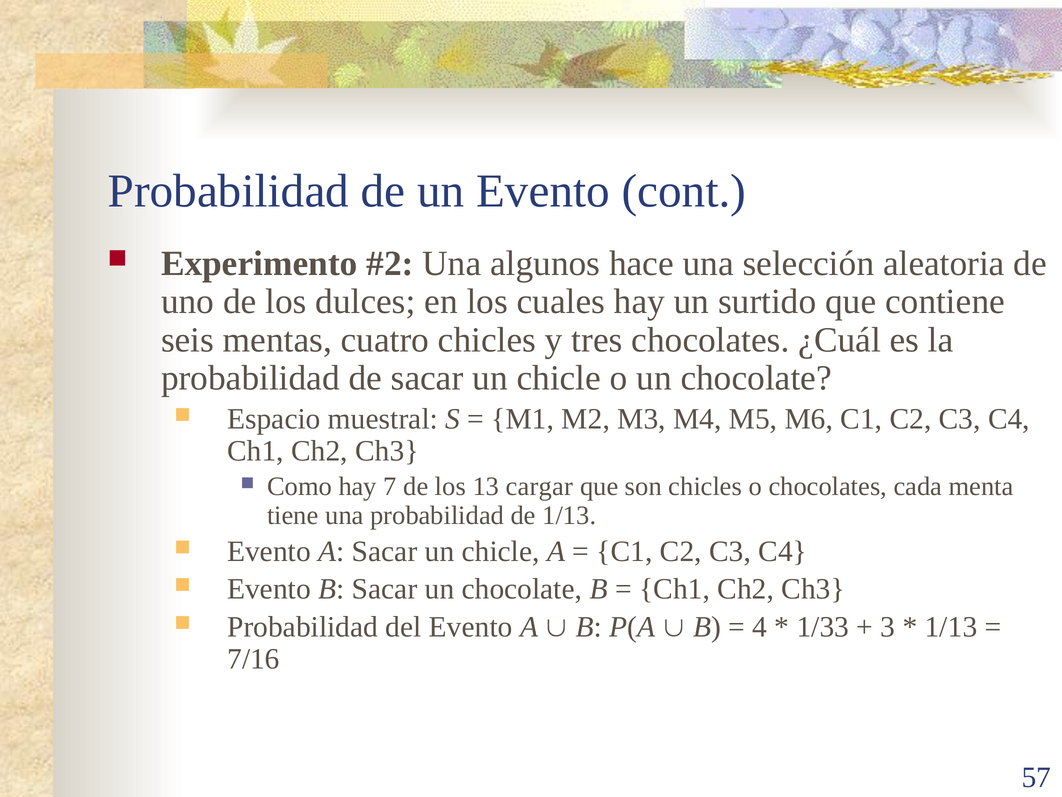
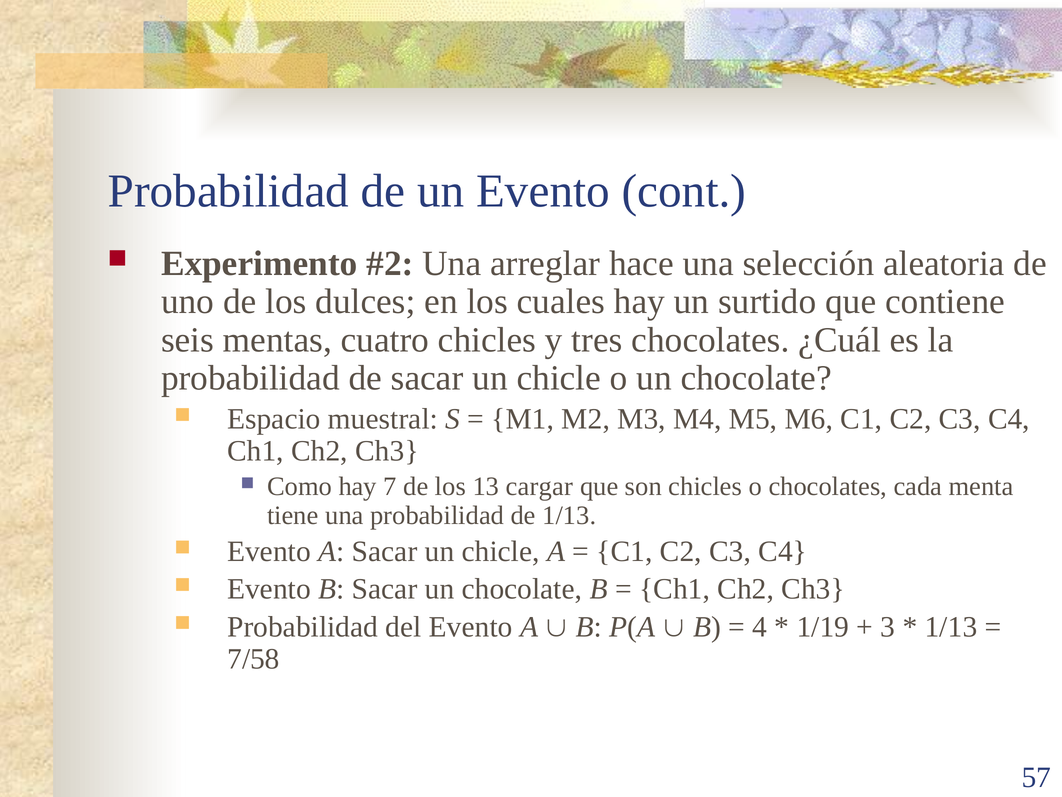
algunos: algunos -> arreglar
1/33: 1/33 -> 1/19
7/16: 7/16 -> 7/58
